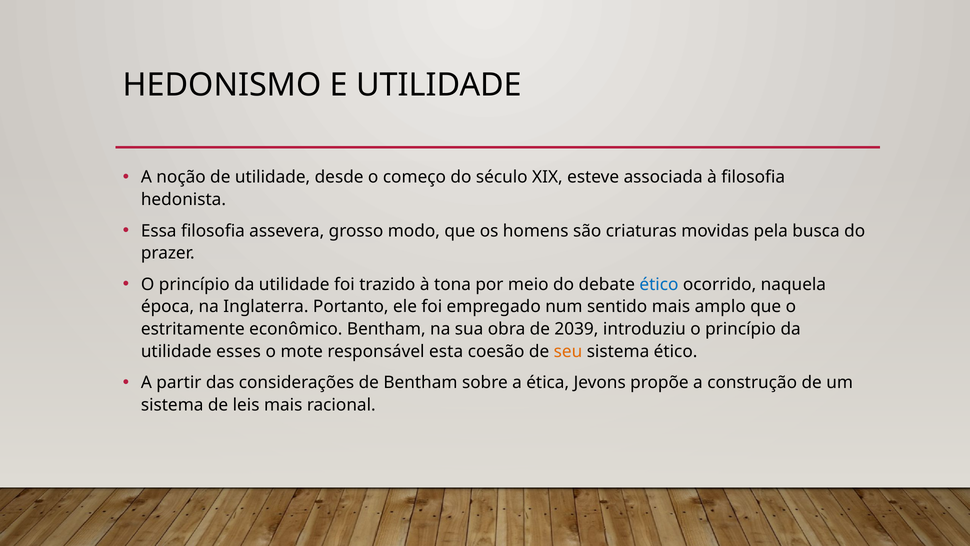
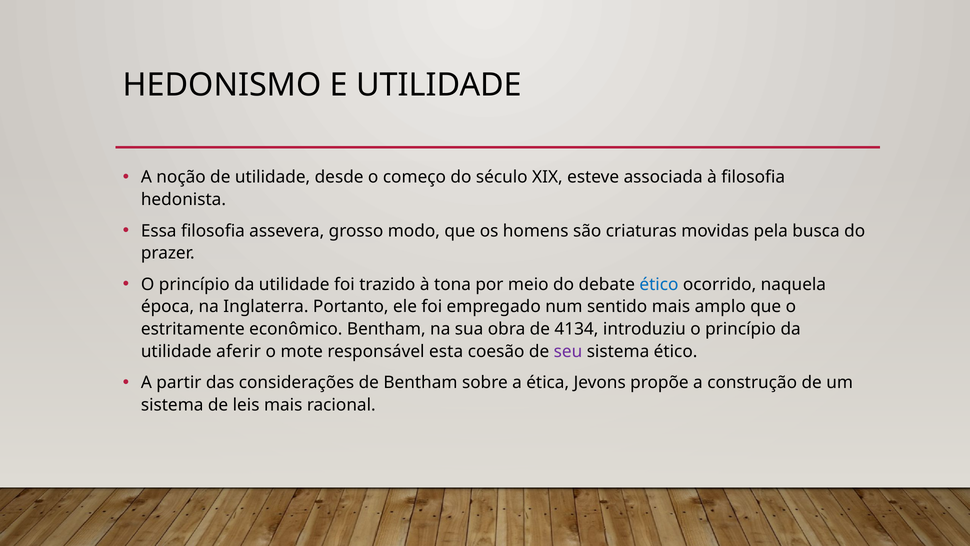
2039: 2039 -> 4134
esses: esses -> aferir
seu colour: orange -> purple
